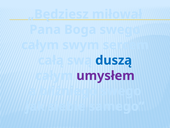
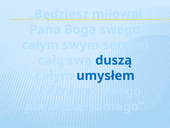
umysłem colour: purple -> blue
